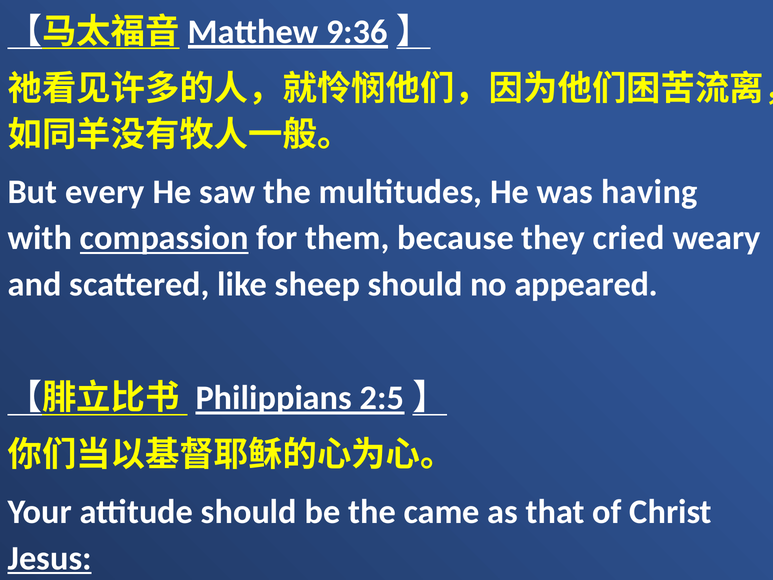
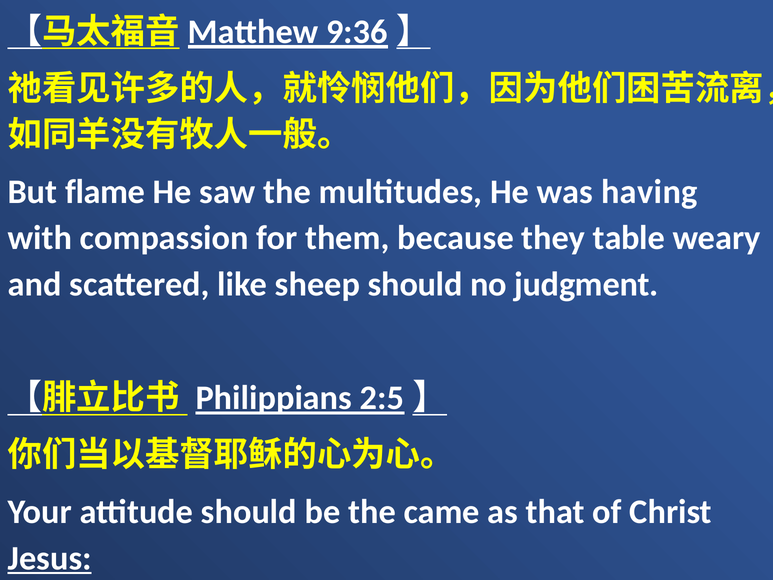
every: every -> flame
compassion underline: present -> none
cried: cried -> table
appeared: appeared -> judgment
